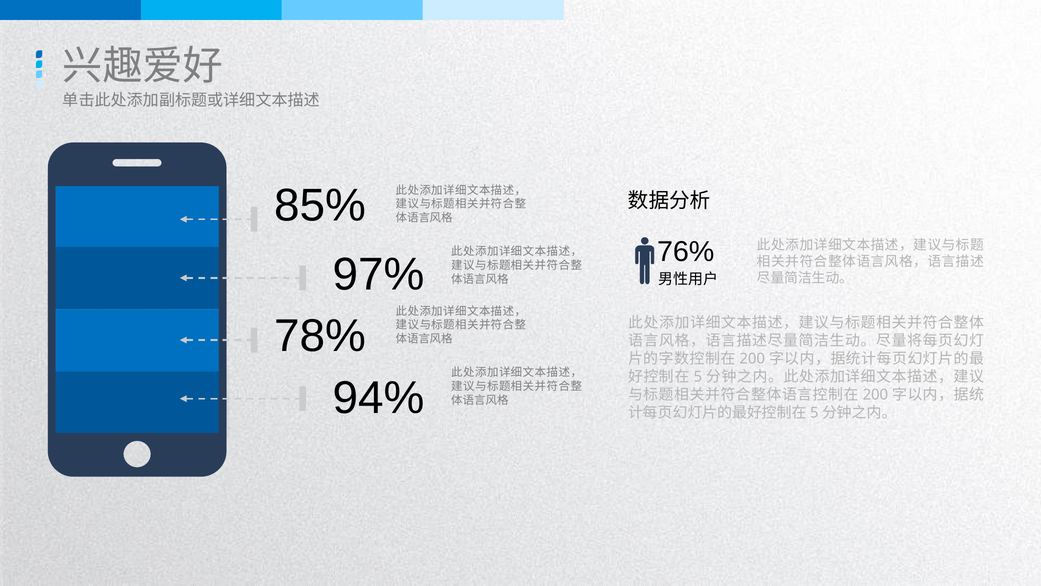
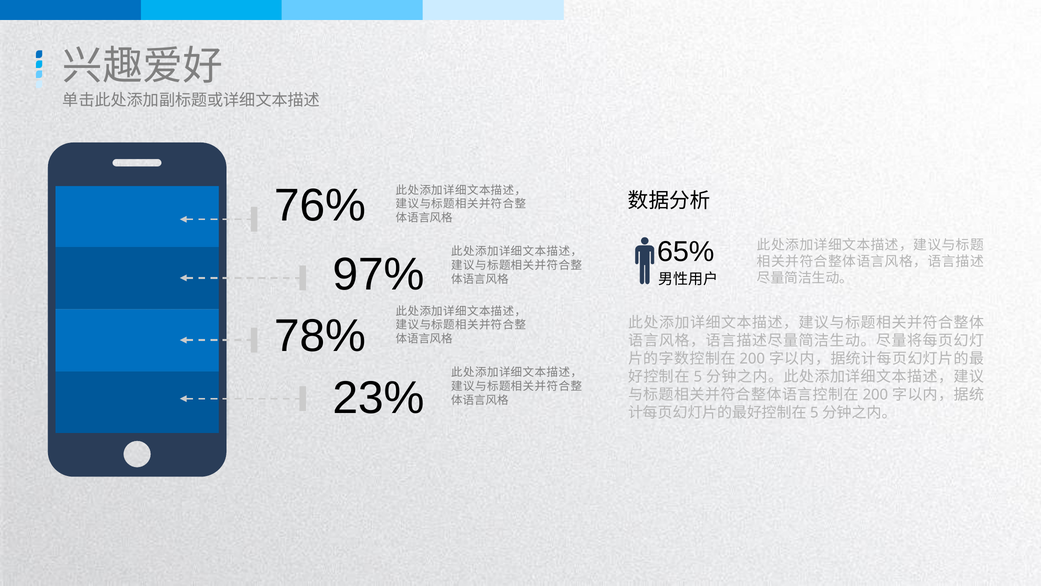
85%: 85% -> 76%
76%: 76% -> 65%
94%: 94% -> 23%
